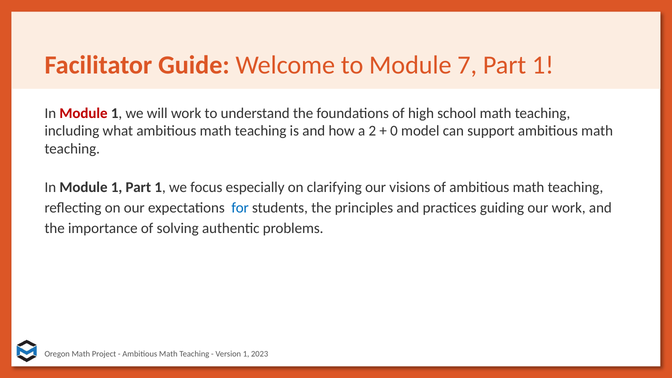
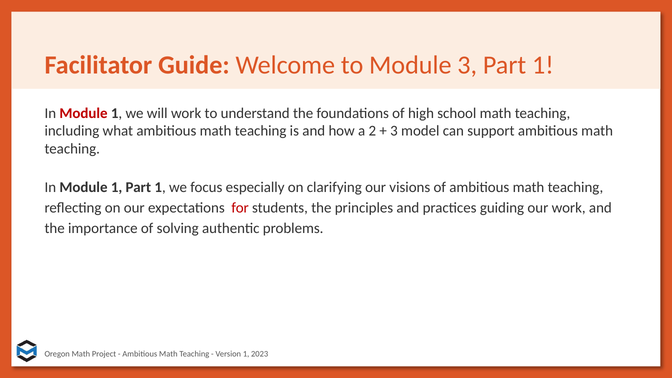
Module 7: 7 -> 3
0 at (394, 131): 0 -> 3
for colour: blue -> red
